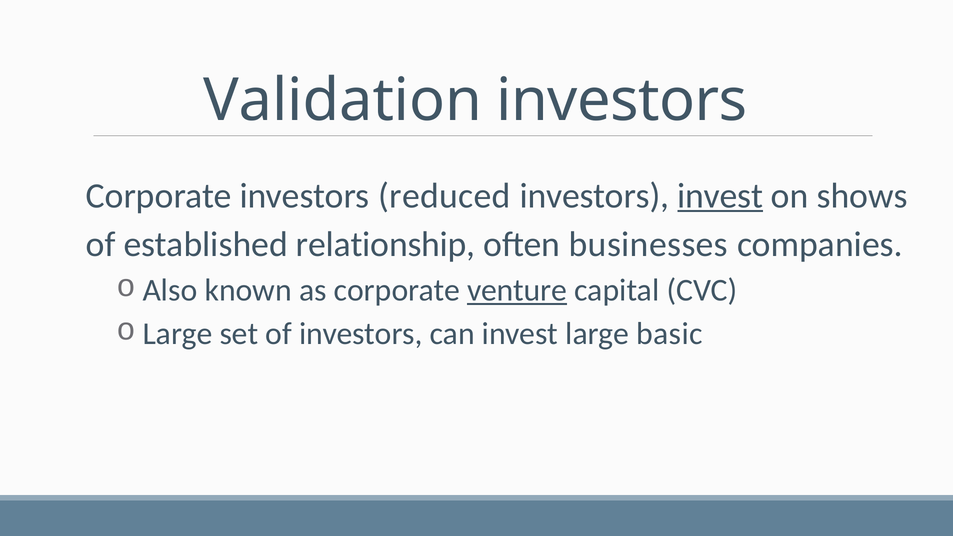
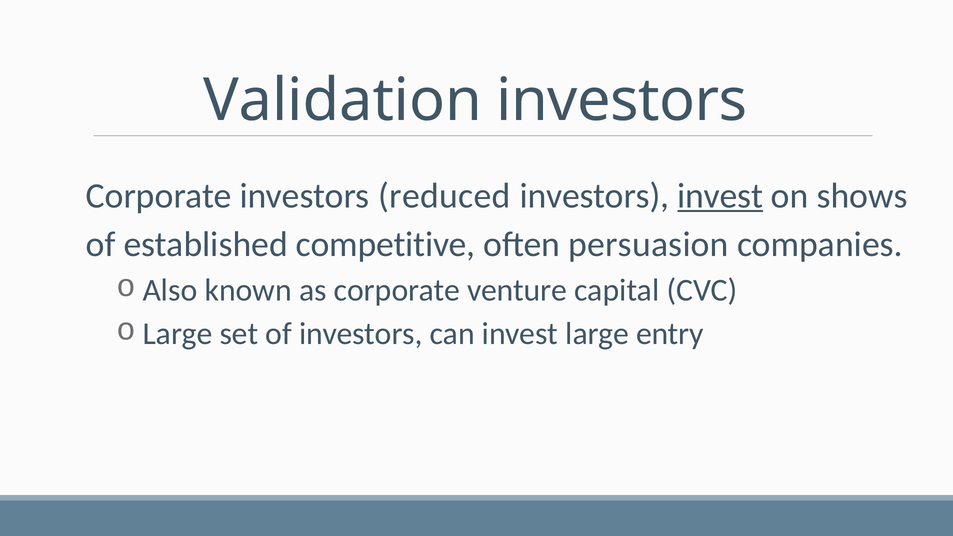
relationship: relationship -> competitive
businesses: businesses -> persuasion
venture underline: present -> none
basic: basic -> entry
